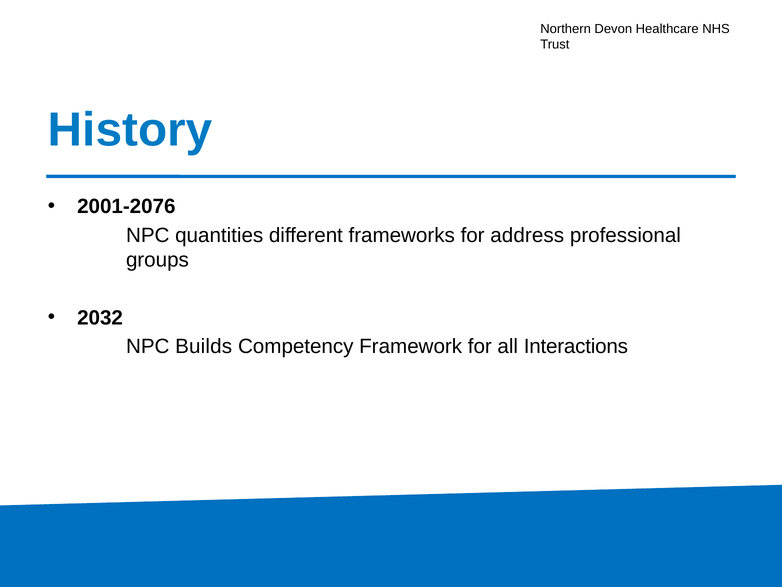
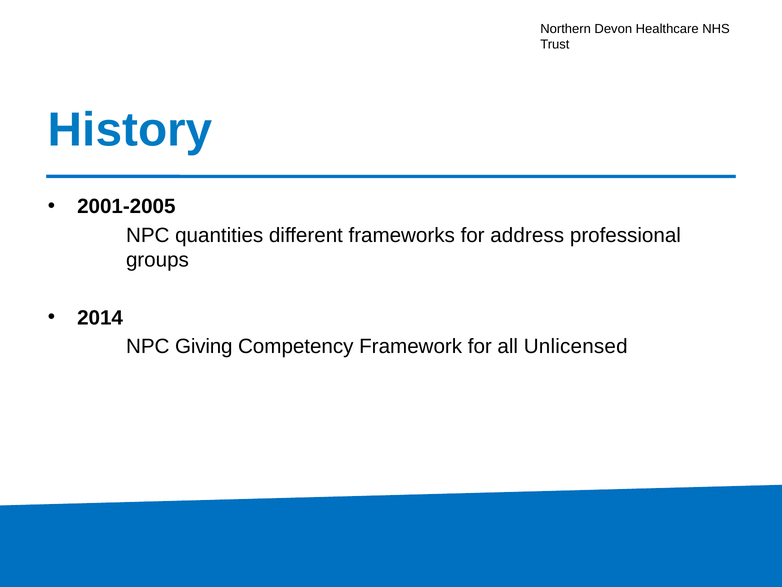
2001-2076: 2001-2076 -> 2001-2005
2032: 2032 -> 2014
Builds: Builds -> Giving
Interactions: Interactions -> Unlicensed
